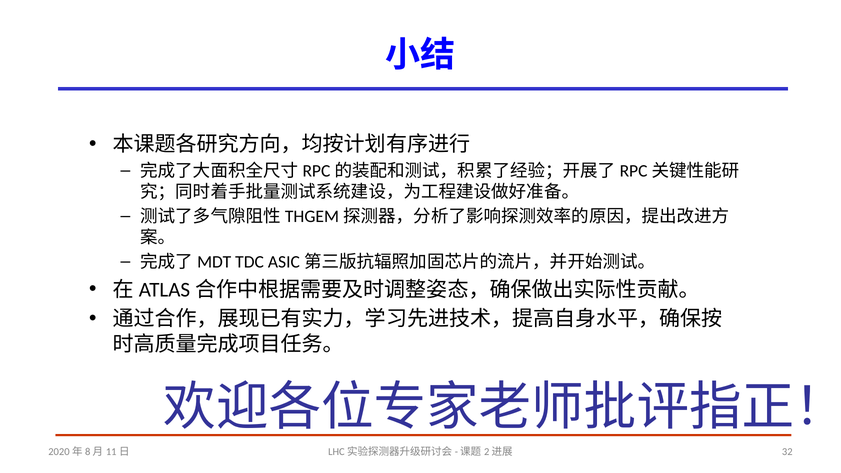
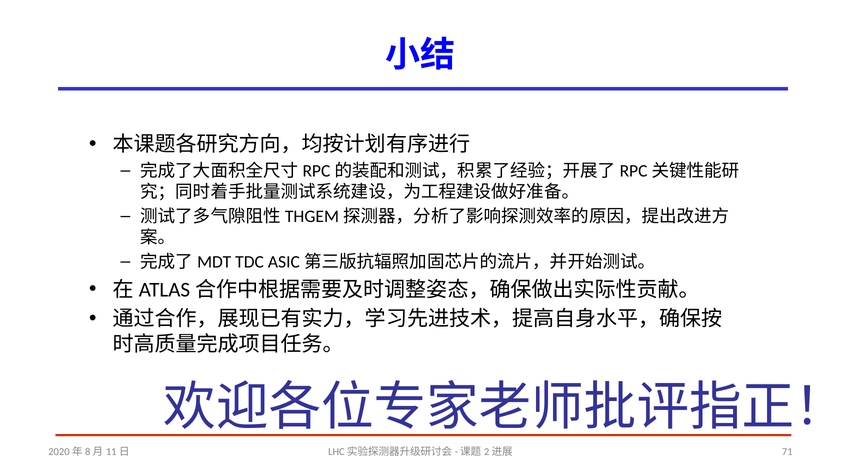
32: 32 -> 71
